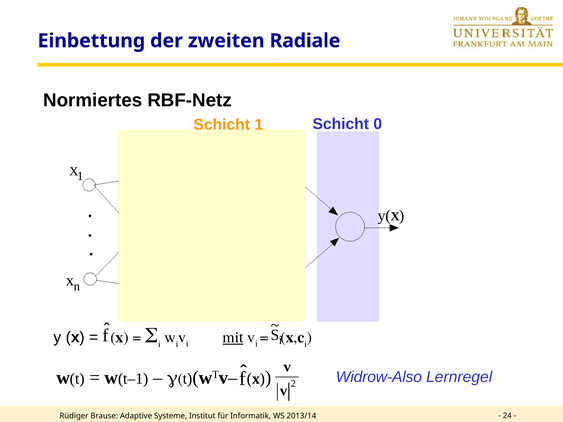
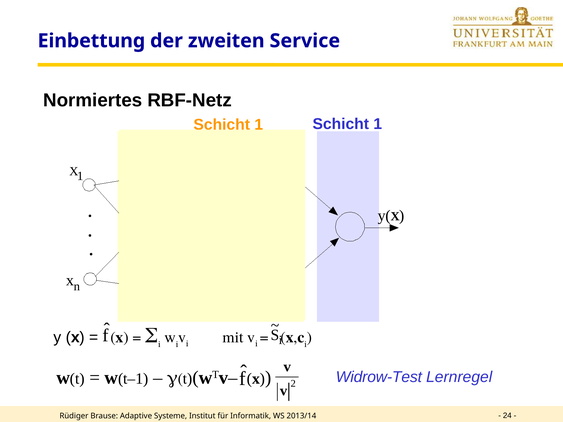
Radiale: Radiale -> Service
0 at (378, 124): 0 -> 1
mit underline: present -> none
Widrow-Also: Widrow-Also -> Widrow-Test
